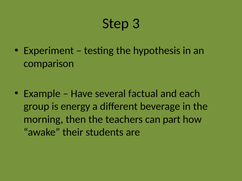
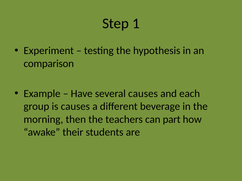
3: 3 -> 1
several factual: factual -> causes
is energy: energy -> causes
